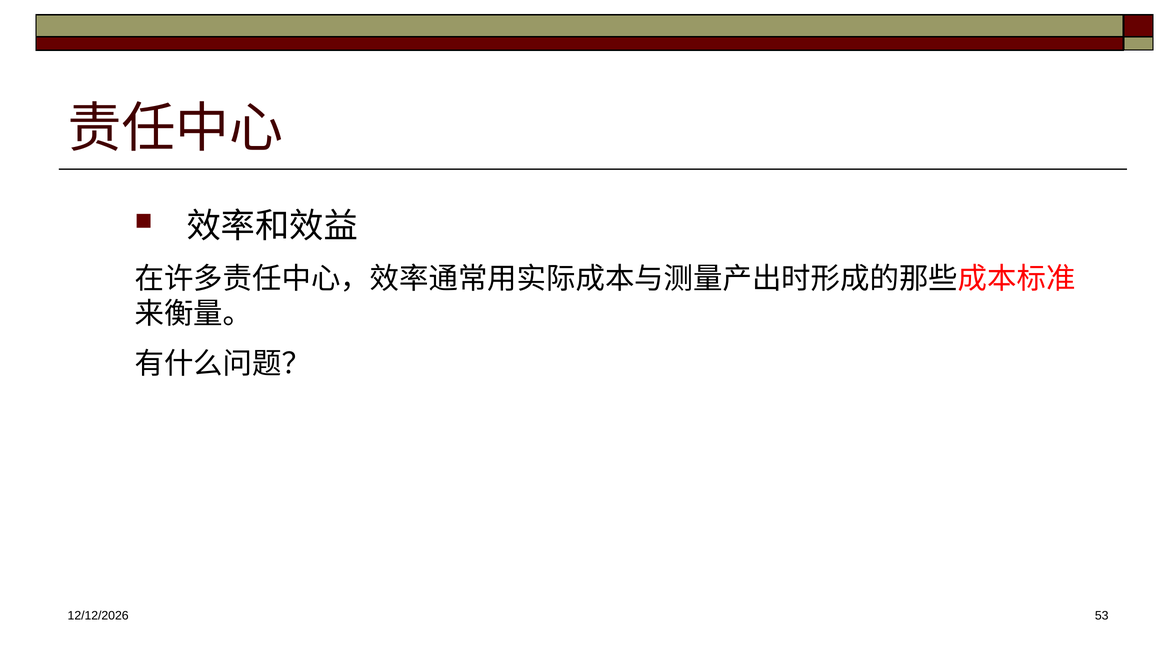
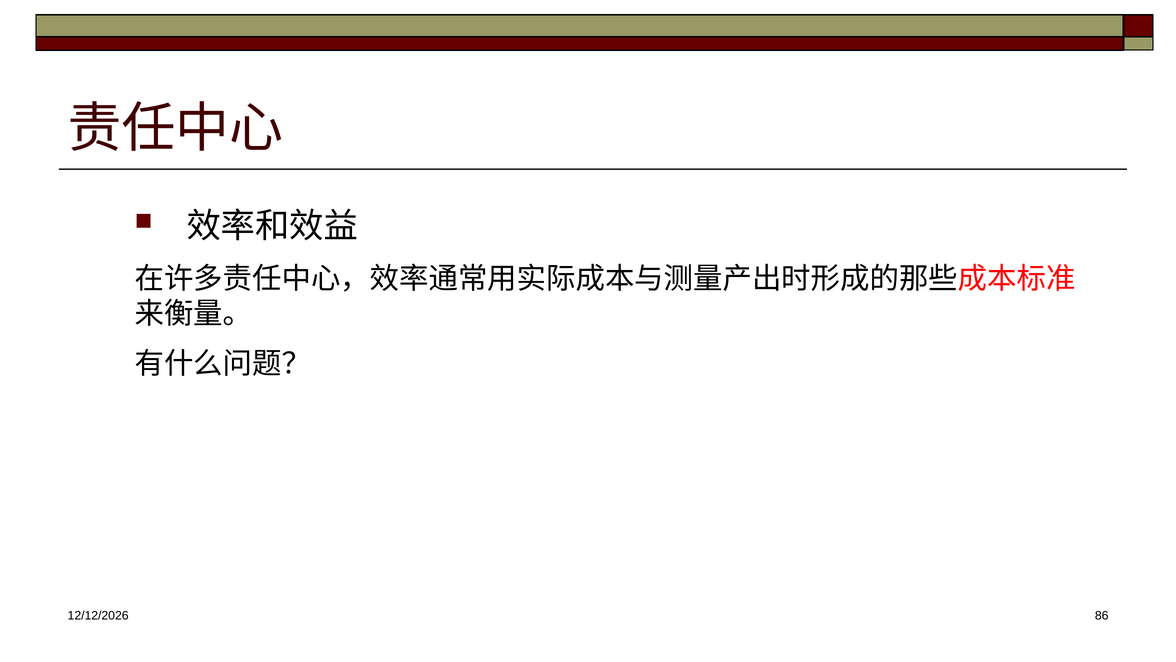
53: 53 -> 86
